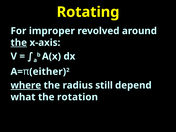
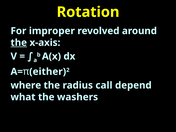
Rotating: Rotating -> Rotation
where underline: present -> none
still: still -> call
rotation: rotation -> washers
